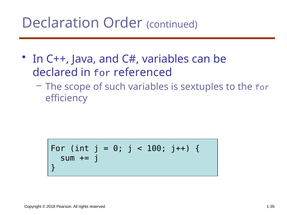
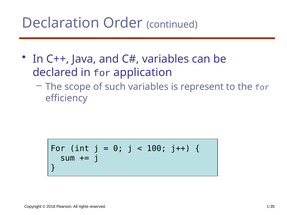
referenced: referenced -> application
sextuples: sextuples -> represent
